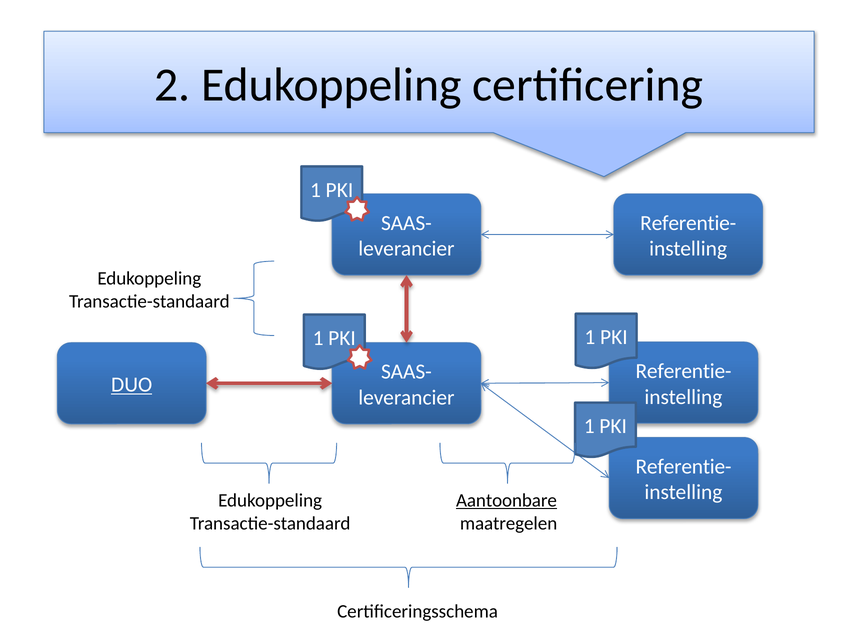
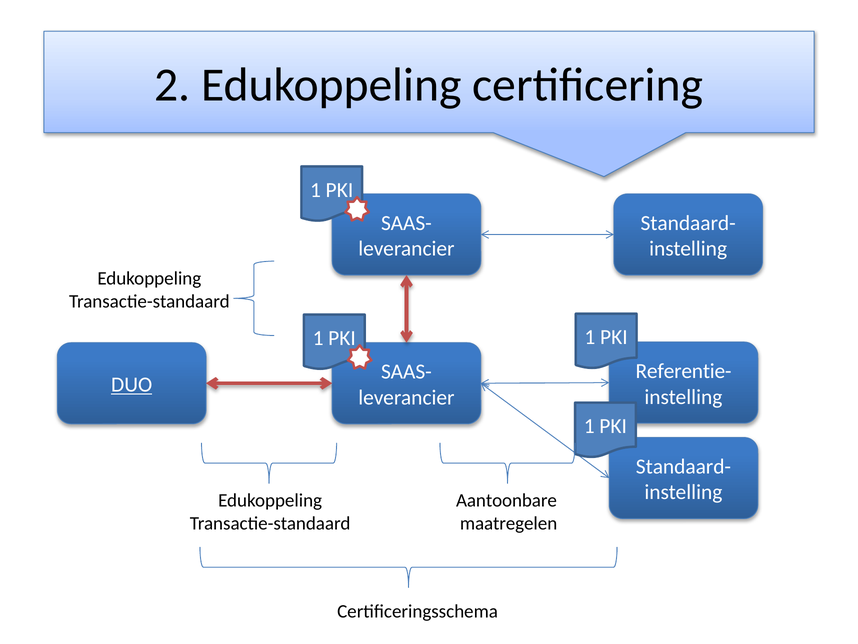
Referentie- at (688, 223): Referentie- -> Standaard-
Referentie- at (684, 466): Referentie- -> Standaard-
Aantoonbare underline: present -> none
